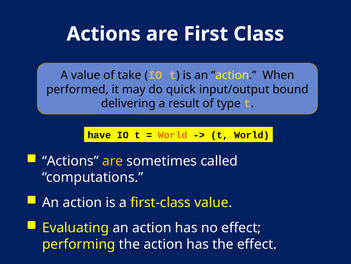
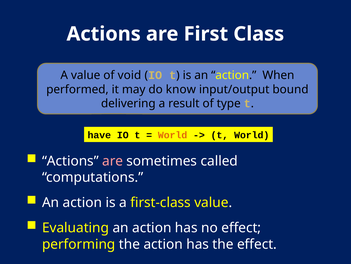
take: take -> void
quick: quick -> know
are at (113, 161) colour: yellow -> pink
